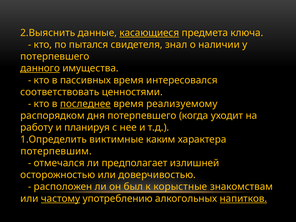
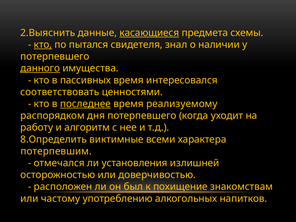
ключа: ключа -> схемы
кто at (43, 45) underline: none -> present
планируя: планируя -> алгоритм
1.Определить: 1.Определить -> 8.Определить
каким: каким -> всеми
предполагает: предполагает -> установления
корыстные: корыстные -> похищение
частому underline: present -> none
напитков underline: present -> none
